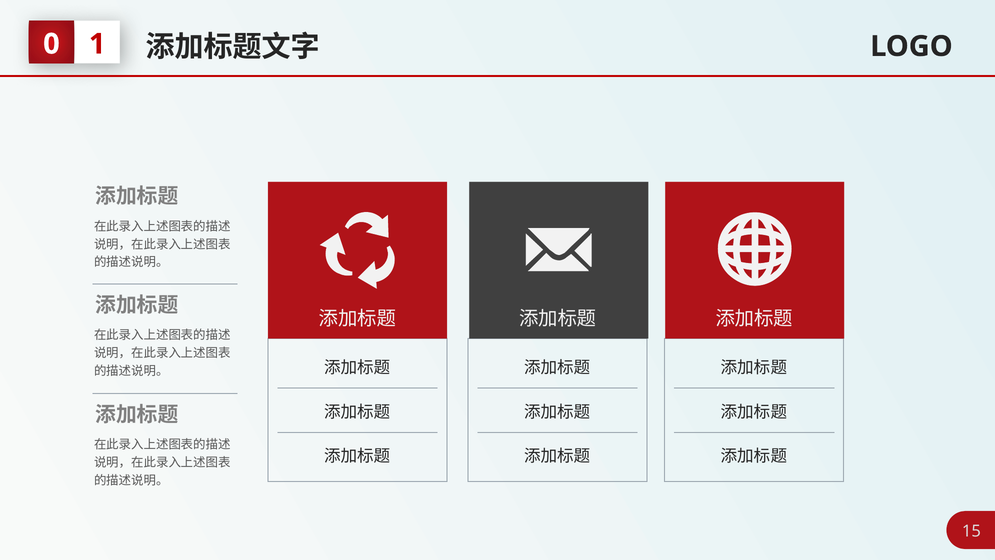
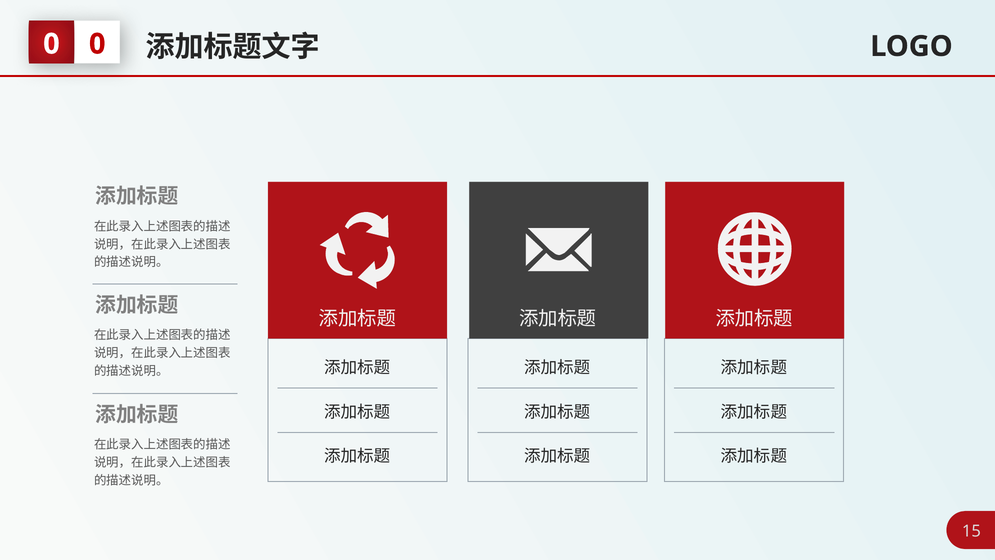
1 at (97, 44): 1 -> 0
